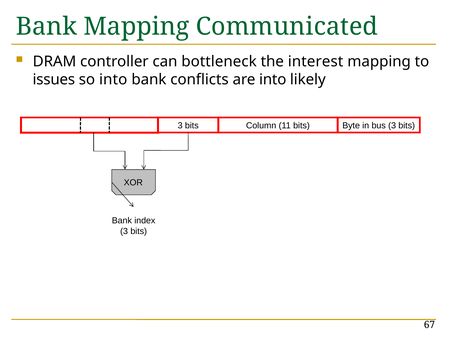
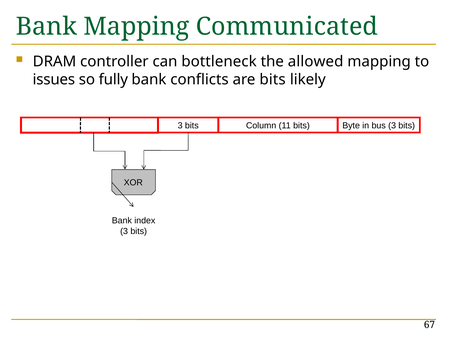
interest: interest -> allowed
so into: into -> fully
are into: into -> bits
